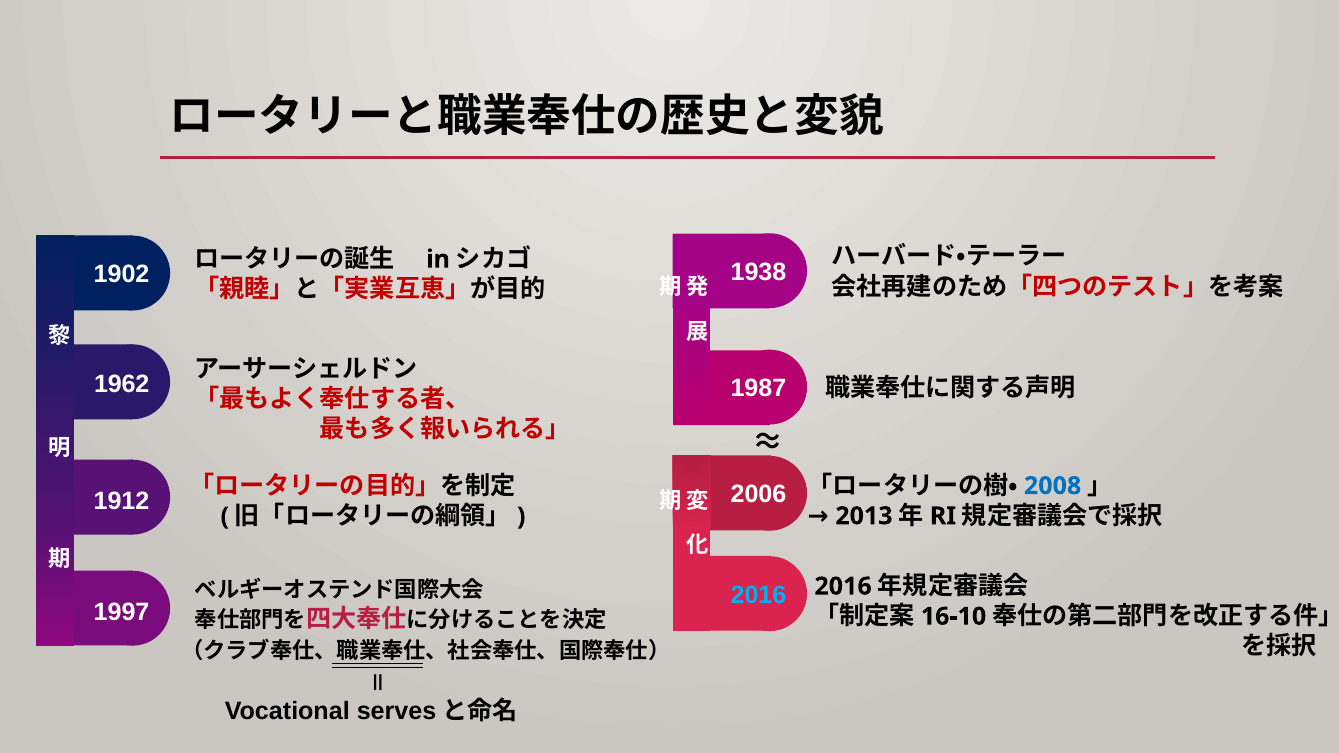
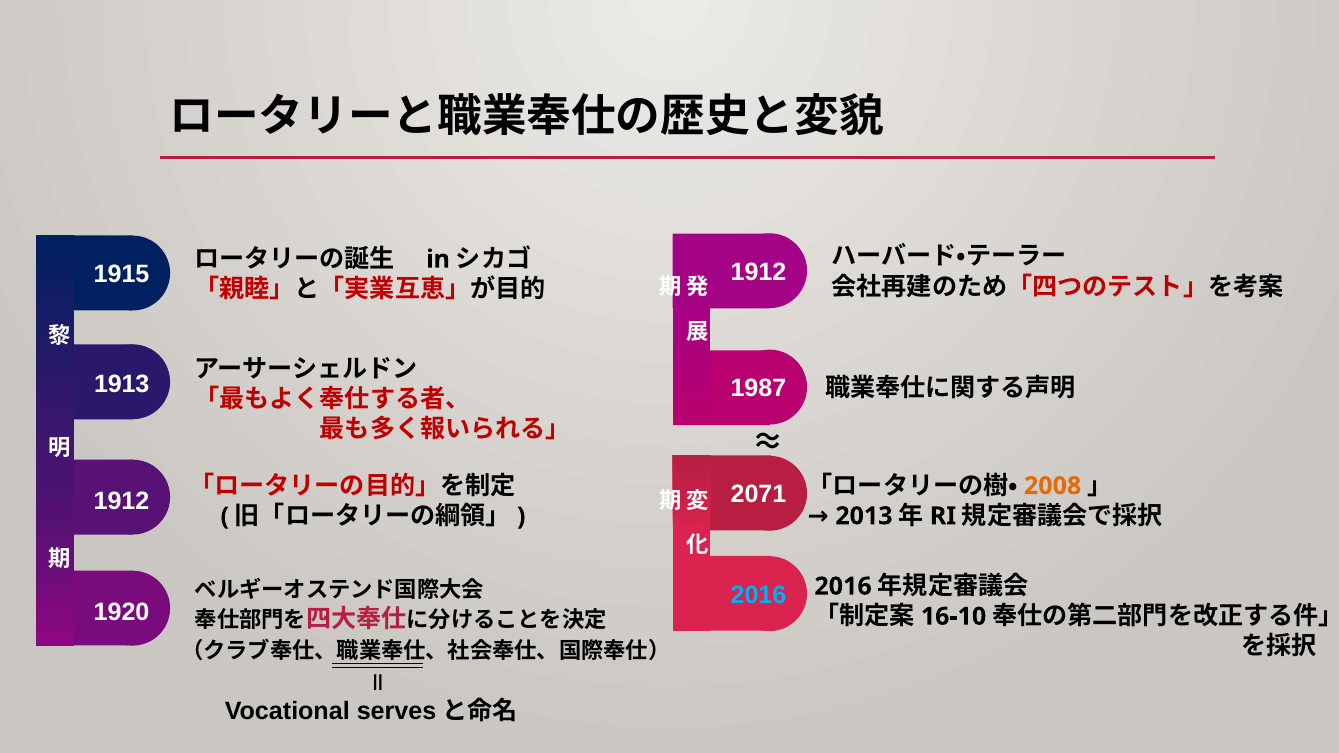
1938 at (758, 272): 1938 -> 1912
1902: 1902 -> 1915
1962: 1962 -> 1913
2006: 2006 -> 2071
2008 colour: blue -> orange
1997: 1997 -> 1920
